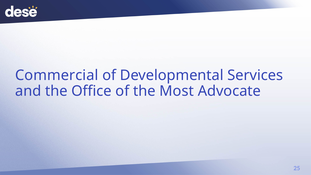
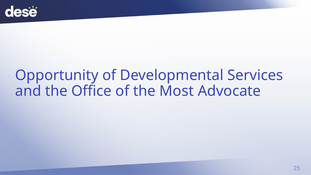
Commercial: Commercial -> Opportunity
